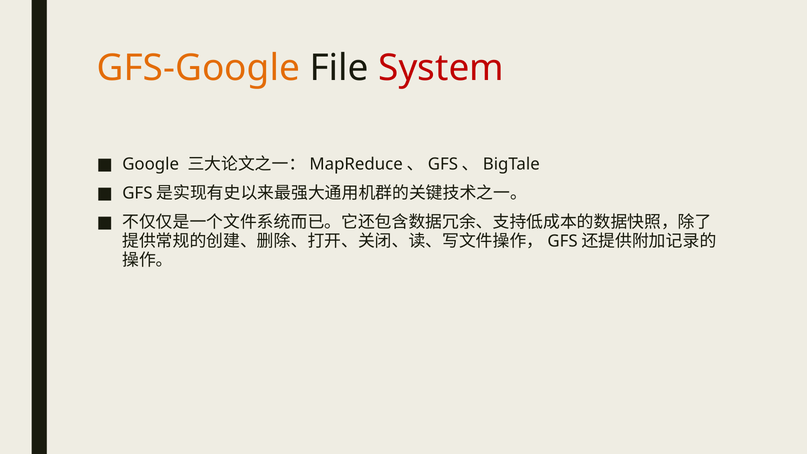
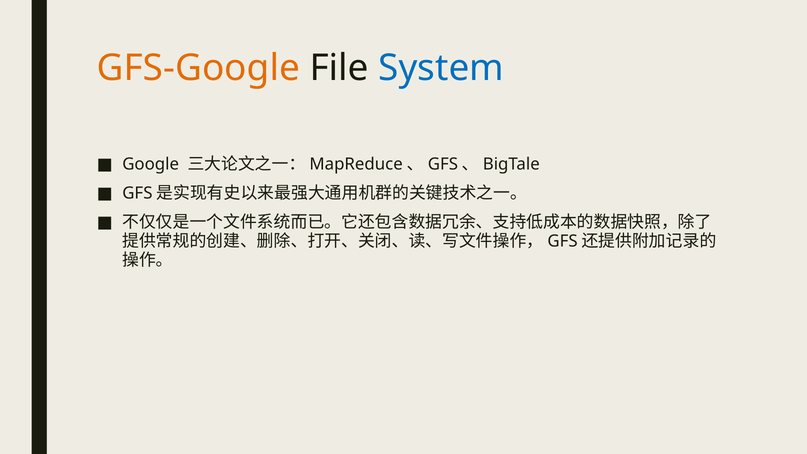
System colour: red -> blue
